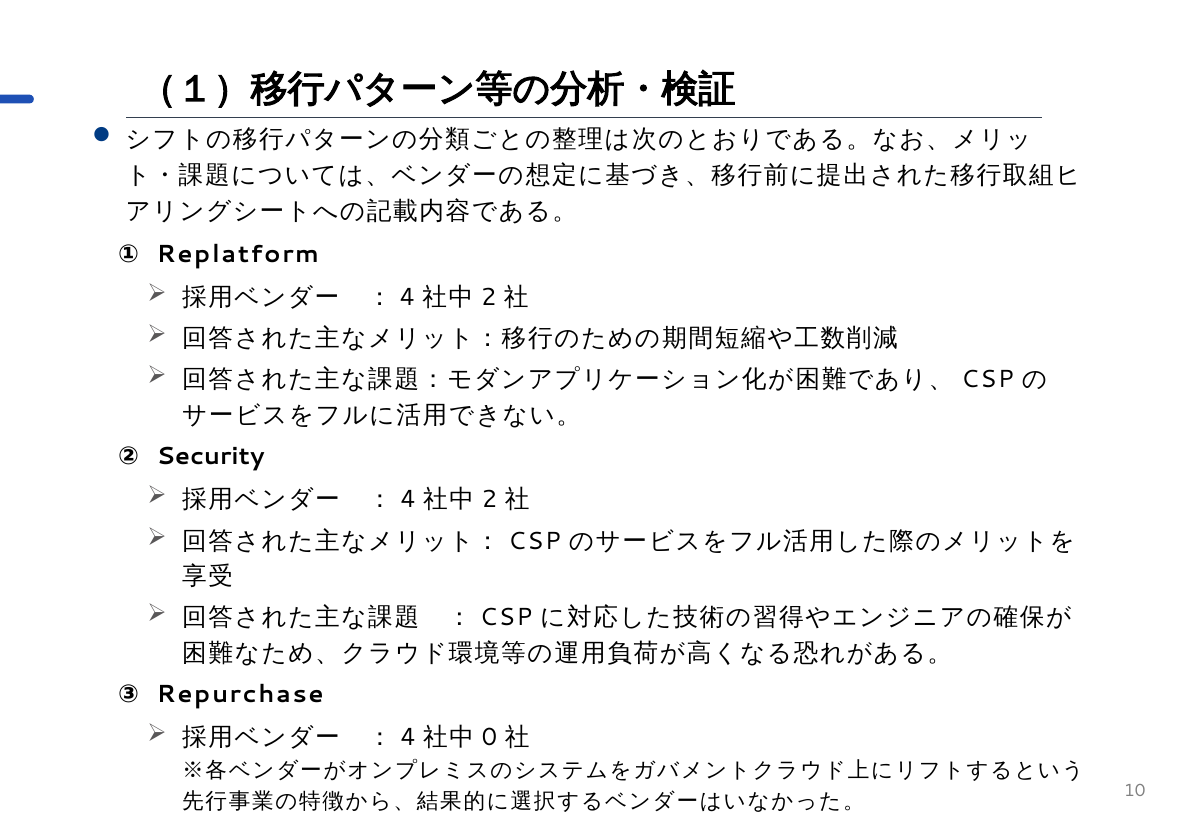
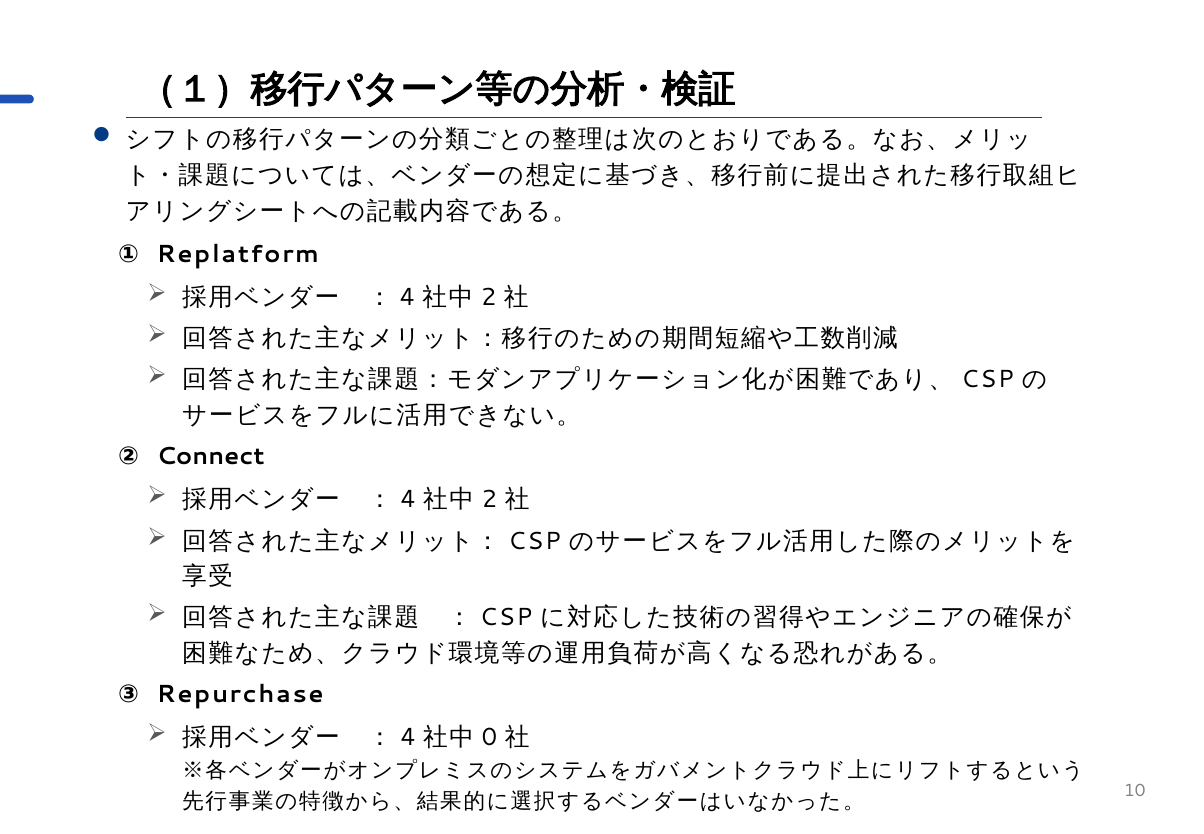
Security: Security -> Connect
